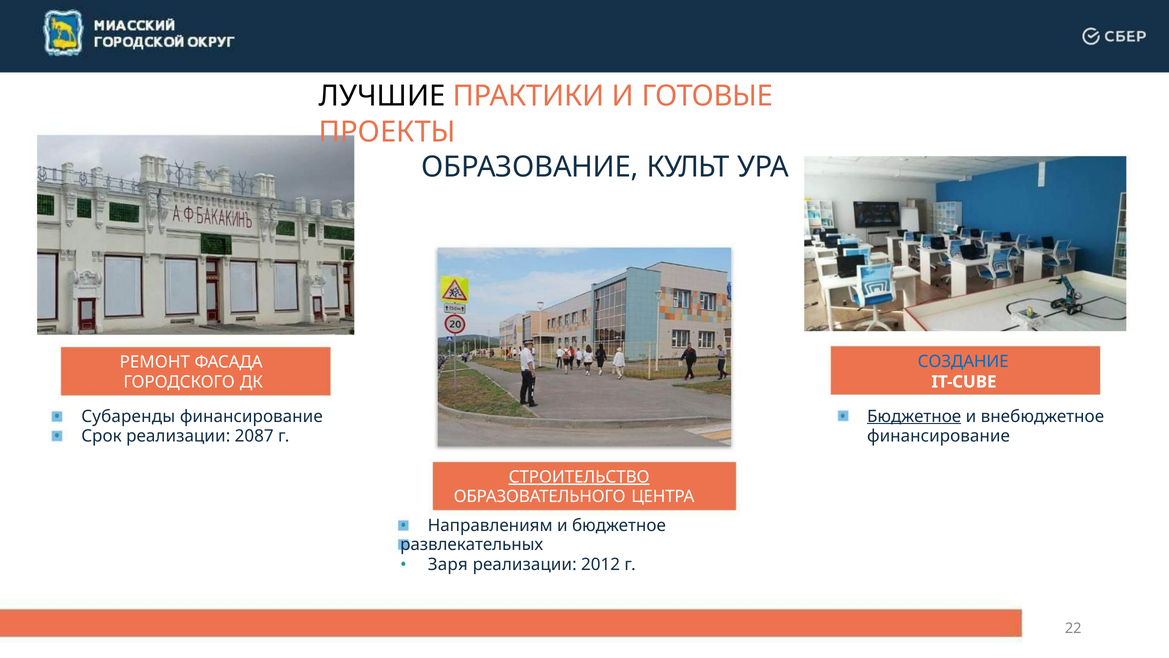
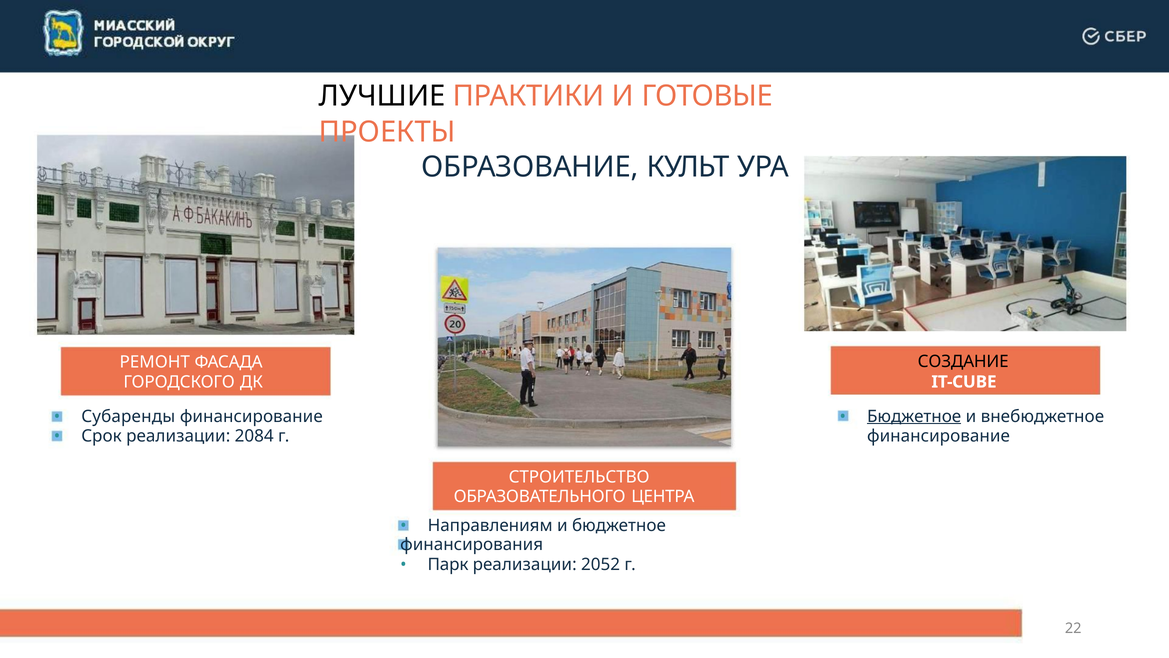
СОЗДАНИЕ colour: blue -> black
2087: 2087 -> 2084
СТРОИТЕЛЬСТВО underline: present -> none
развлекательных: развлекательных -> финансирования
Заря: Заря -> Парк
2012: 2012 -> 2052
